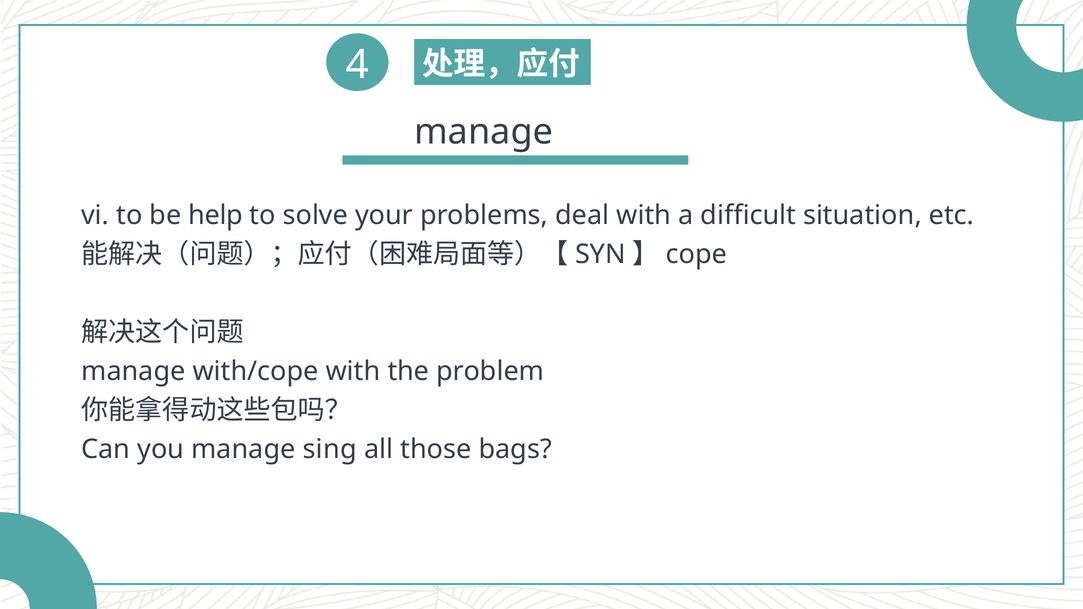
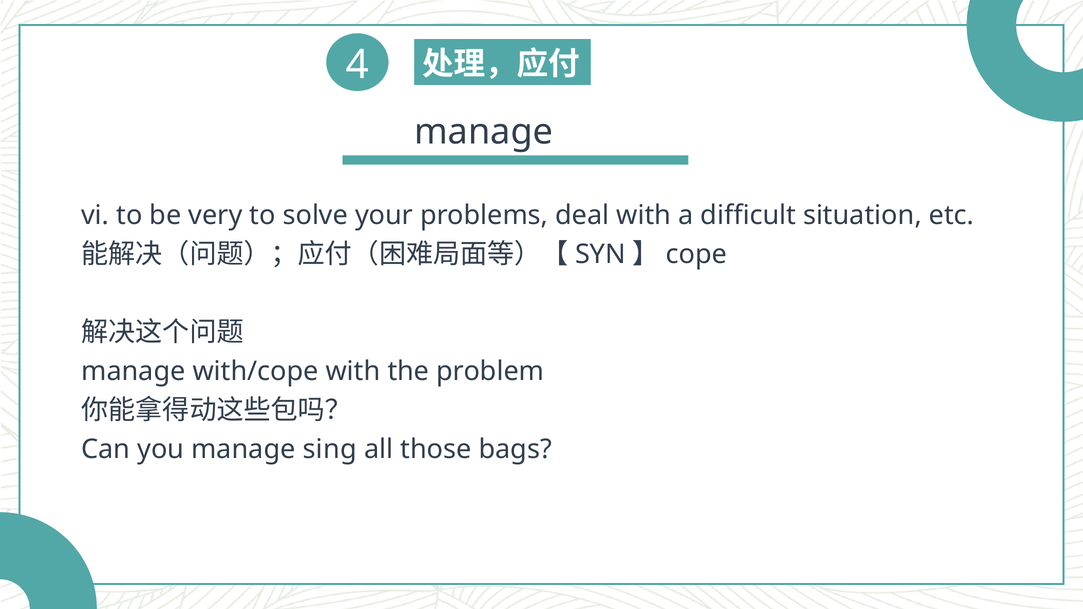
help: help -> very
